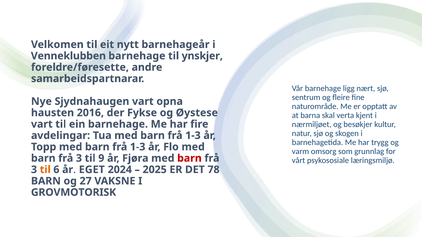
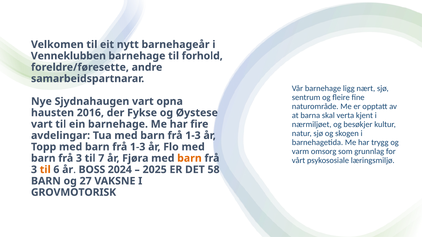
ynskjer: ynskjer -> forhold
9: 9 -> 7
barn at (189, 158) colour: red -> orange
EGET: EGET -> BOSS
78: 78 -> 58
